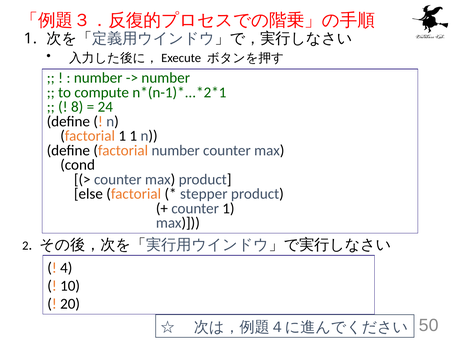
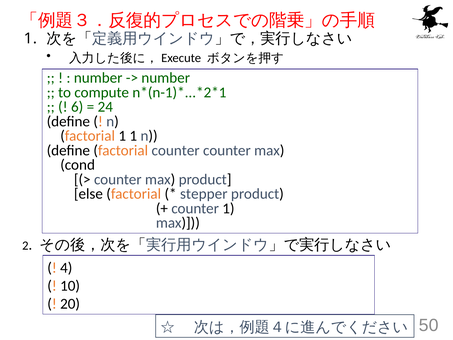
8: 8 -> 6
factorial number: number -> counter
